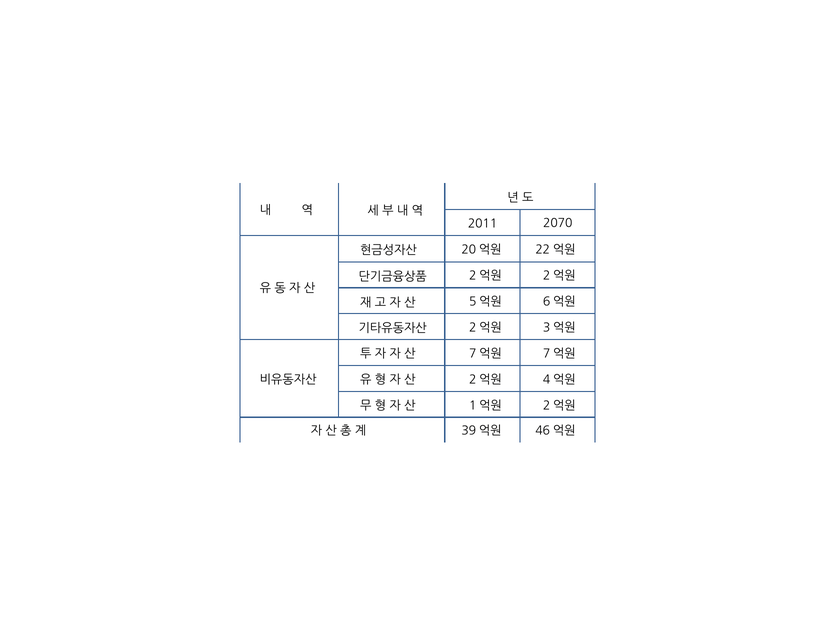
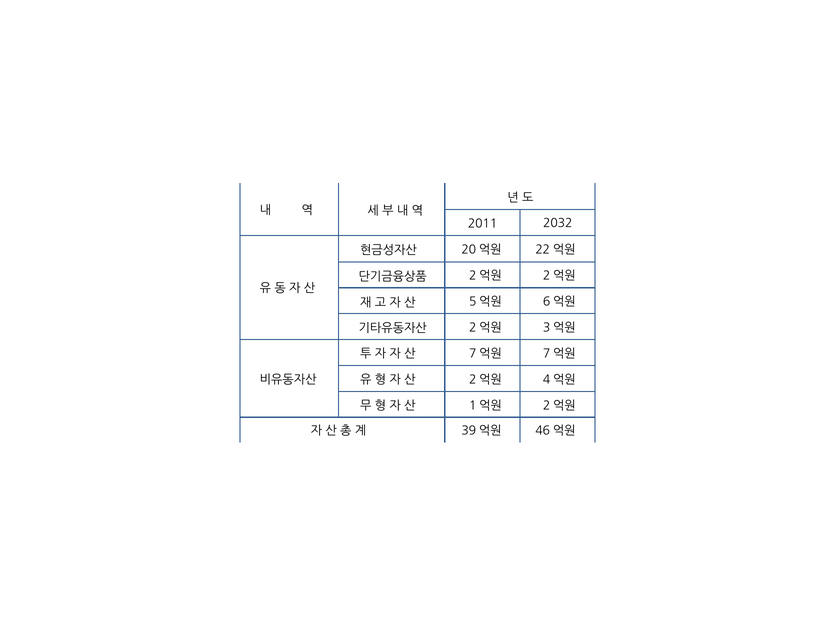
2070: 2070 -> 2032
